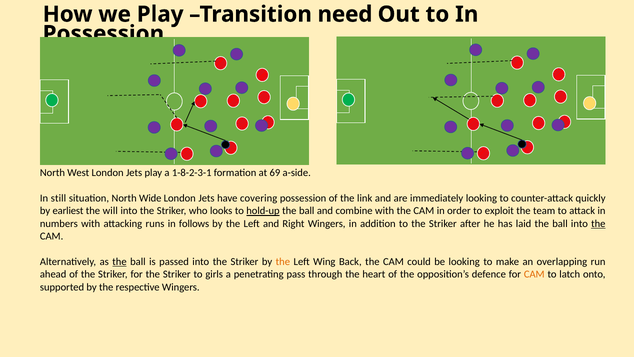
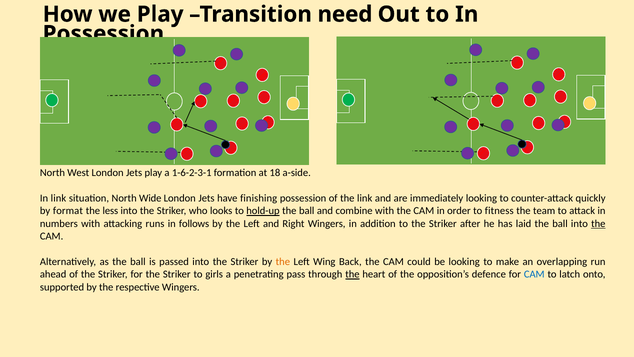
1-8-2-3-1: 1-8-2-3-1 -> 1-6-2-3-1
69: 69 -> 18
In still: still -> link
covering: covering -> finishing
earliest: earliest -> format
will: will -> less
exploit: exploit -> fitness
the at (119, 261) underline: present -> none
the at (352, 274) underline: none -> present
CAM at (534, 274) colour: orange -> blue
